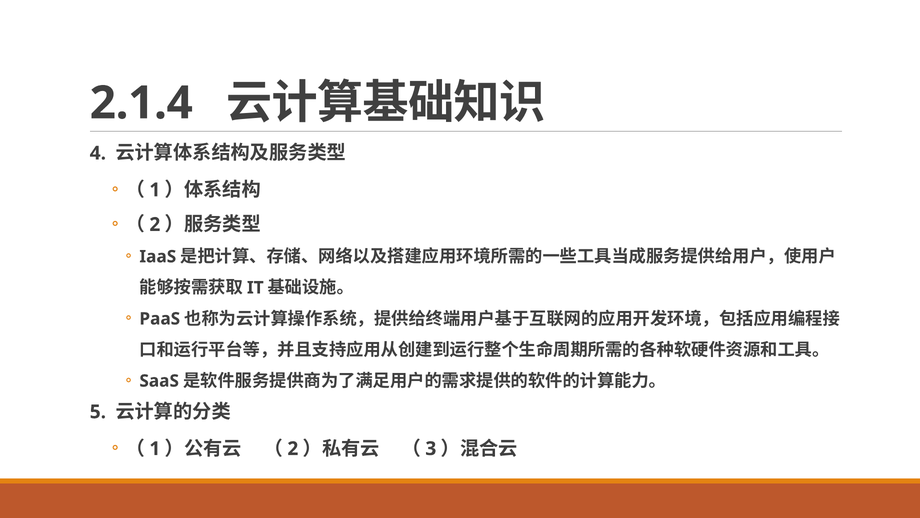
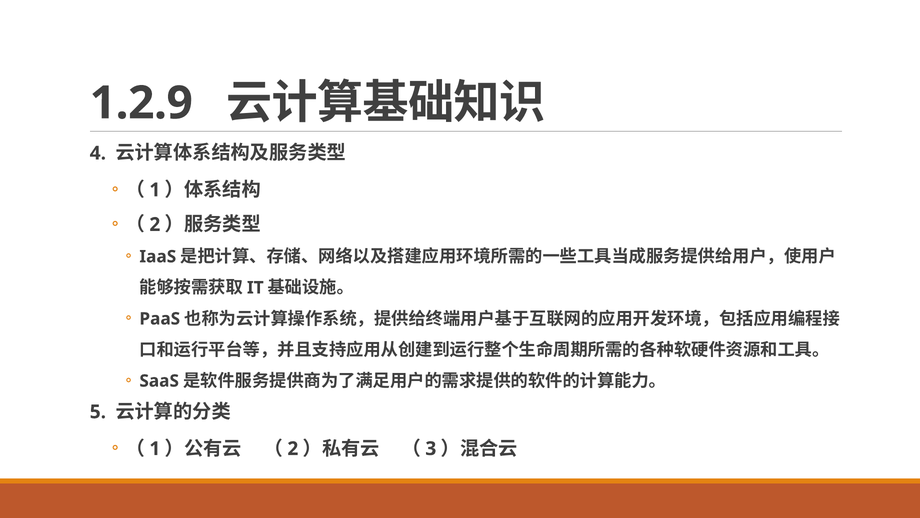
2.1.4: 2.1.4 -> 1.2.9
